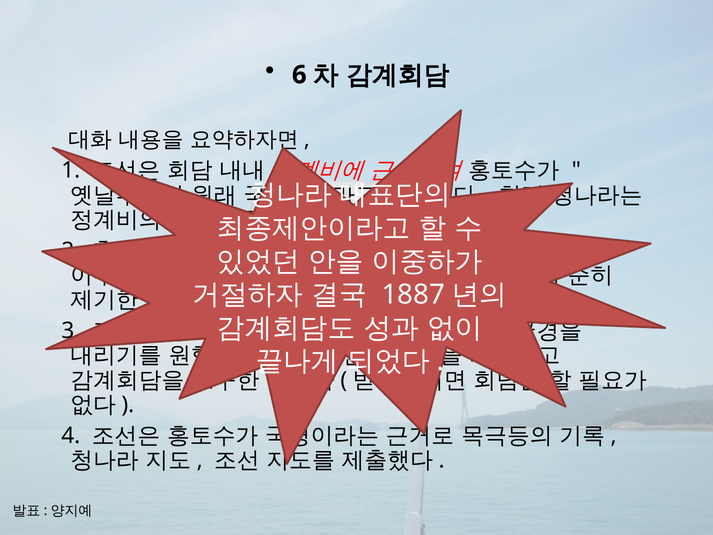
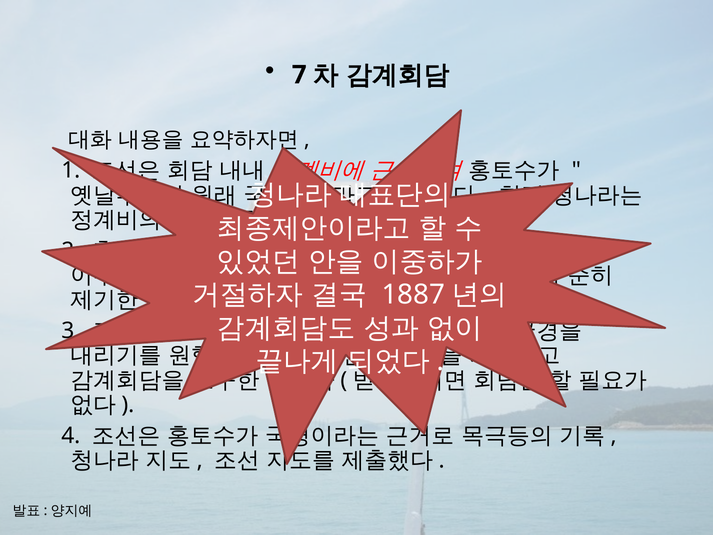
6: 6 -> 7
